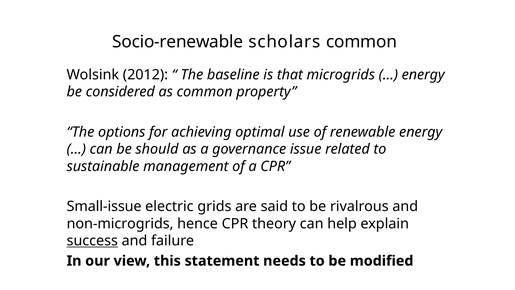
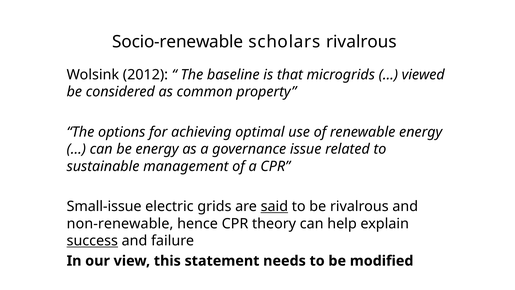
scholars common: common -> rivalrous
energy at (423, 75): energy -> viewed
be should: should -> energy
said underline: none -> present
non-microgrids: non-microgrids -> non-renewable
